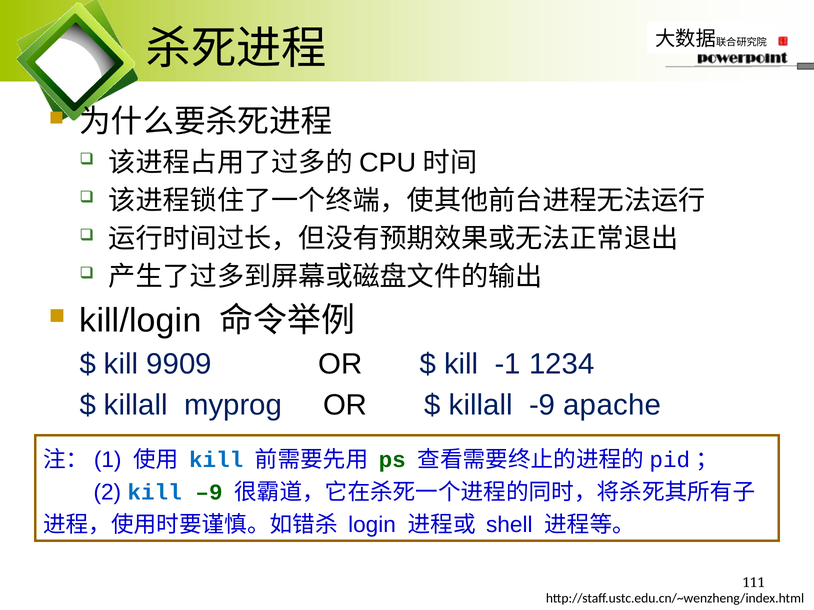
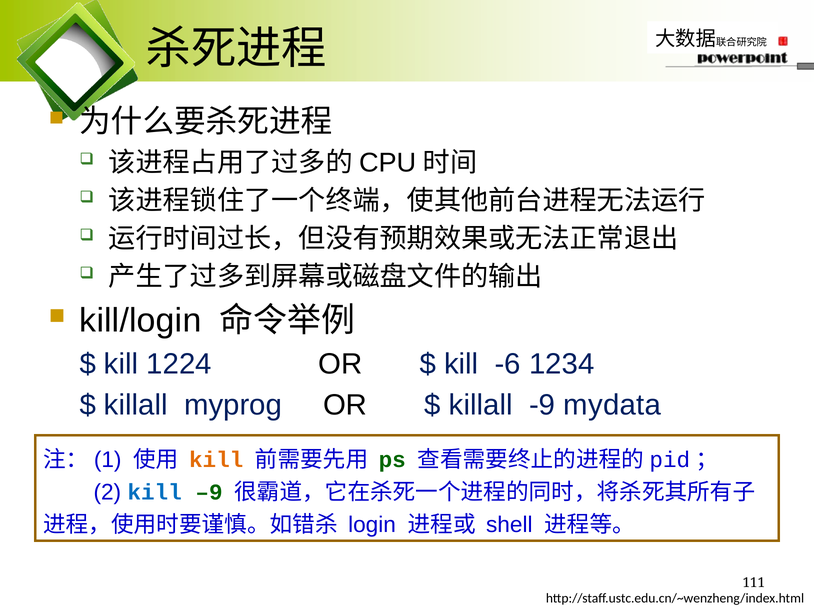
9909: 9909 -> 1224
-1: -1 -> -6
apache: apache -> mydata
kill at (216, 460) colour: blue -> orange
